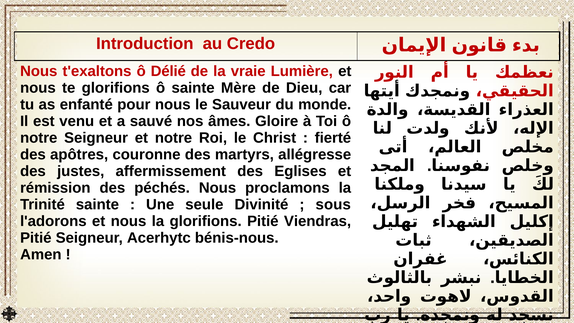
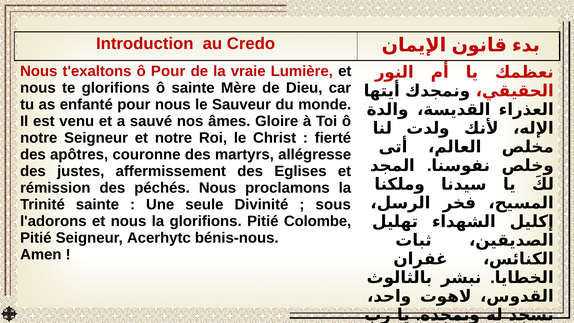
ô Délié: Délié -> Pour
Viendras: Viendras -> Colombe
